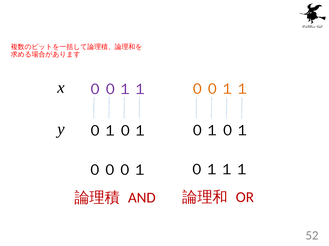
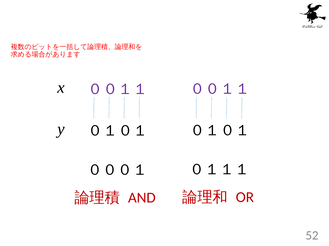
００１１ at (220, 89) colour: orange -> purple
